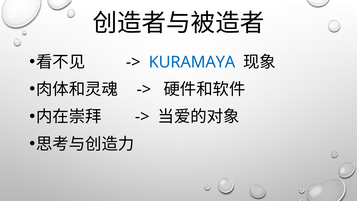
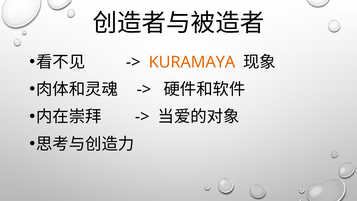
KURAMAYA colour: blue -> orange
